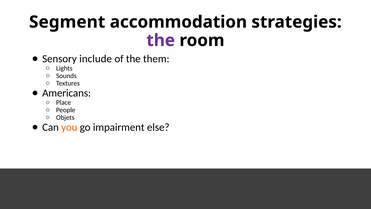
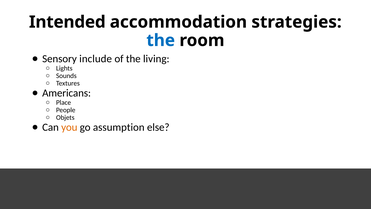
Segment: Segment -> Intended
the at (161, 40) colour: purple -> blue
them: them -> living
impairment: impairment -> assumption
